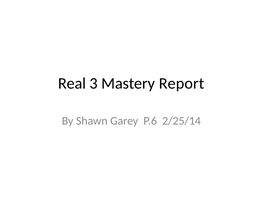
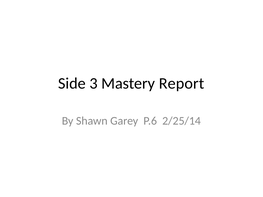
Real: Real -> Side
